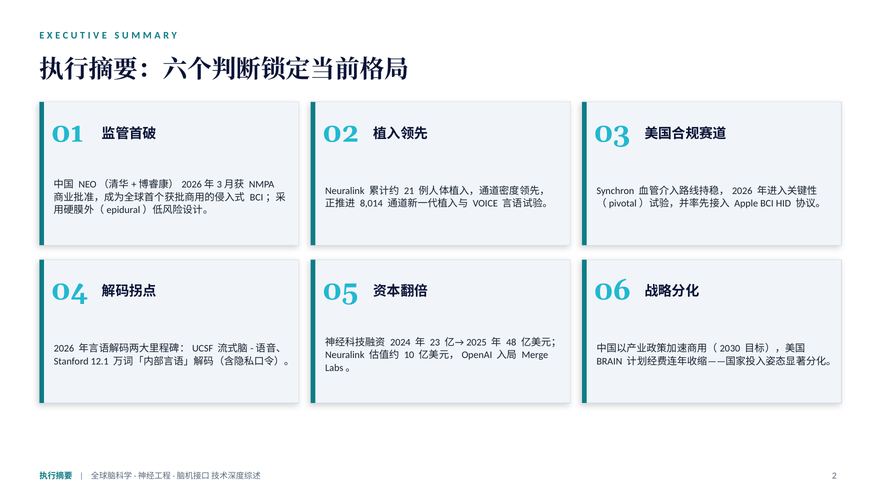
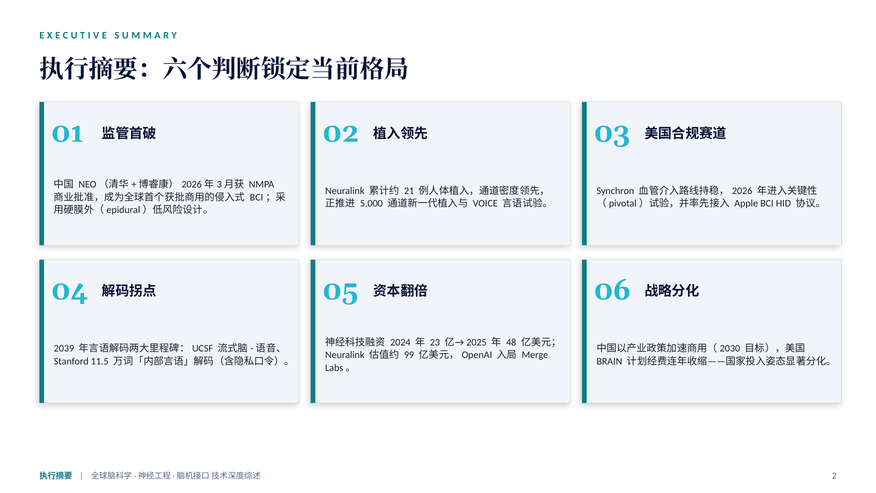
8,014: 8,014 -> 5,000
2026 at (64, 348): 2026 -> 2039
10: 10 -> 99
12.1: 12.1 -> 11.5
